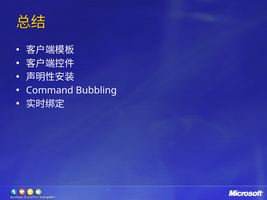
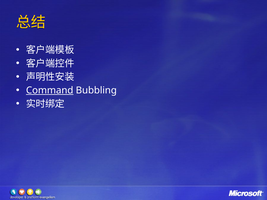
Command underline: none -> present
